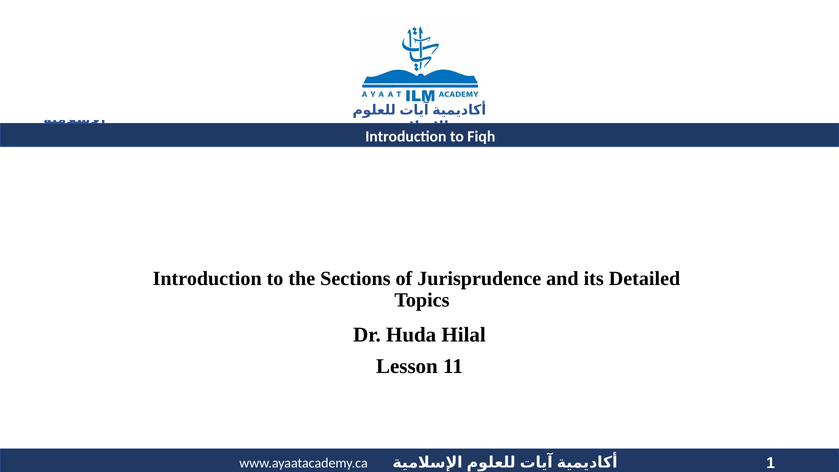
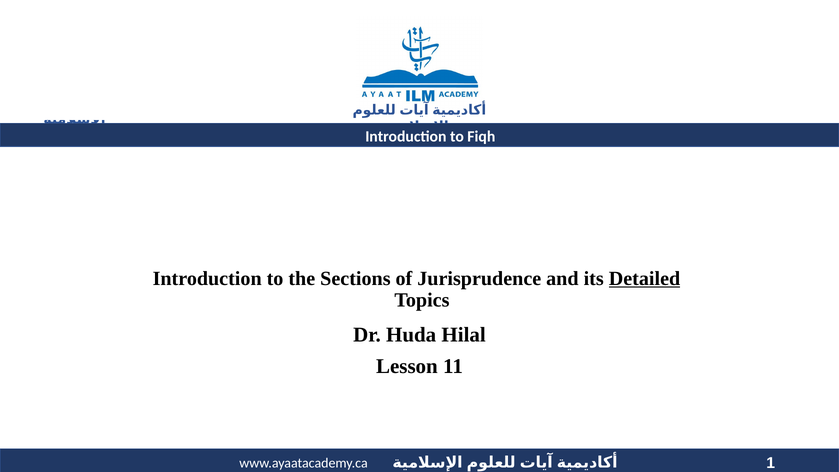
Detailed underline: none -> present
